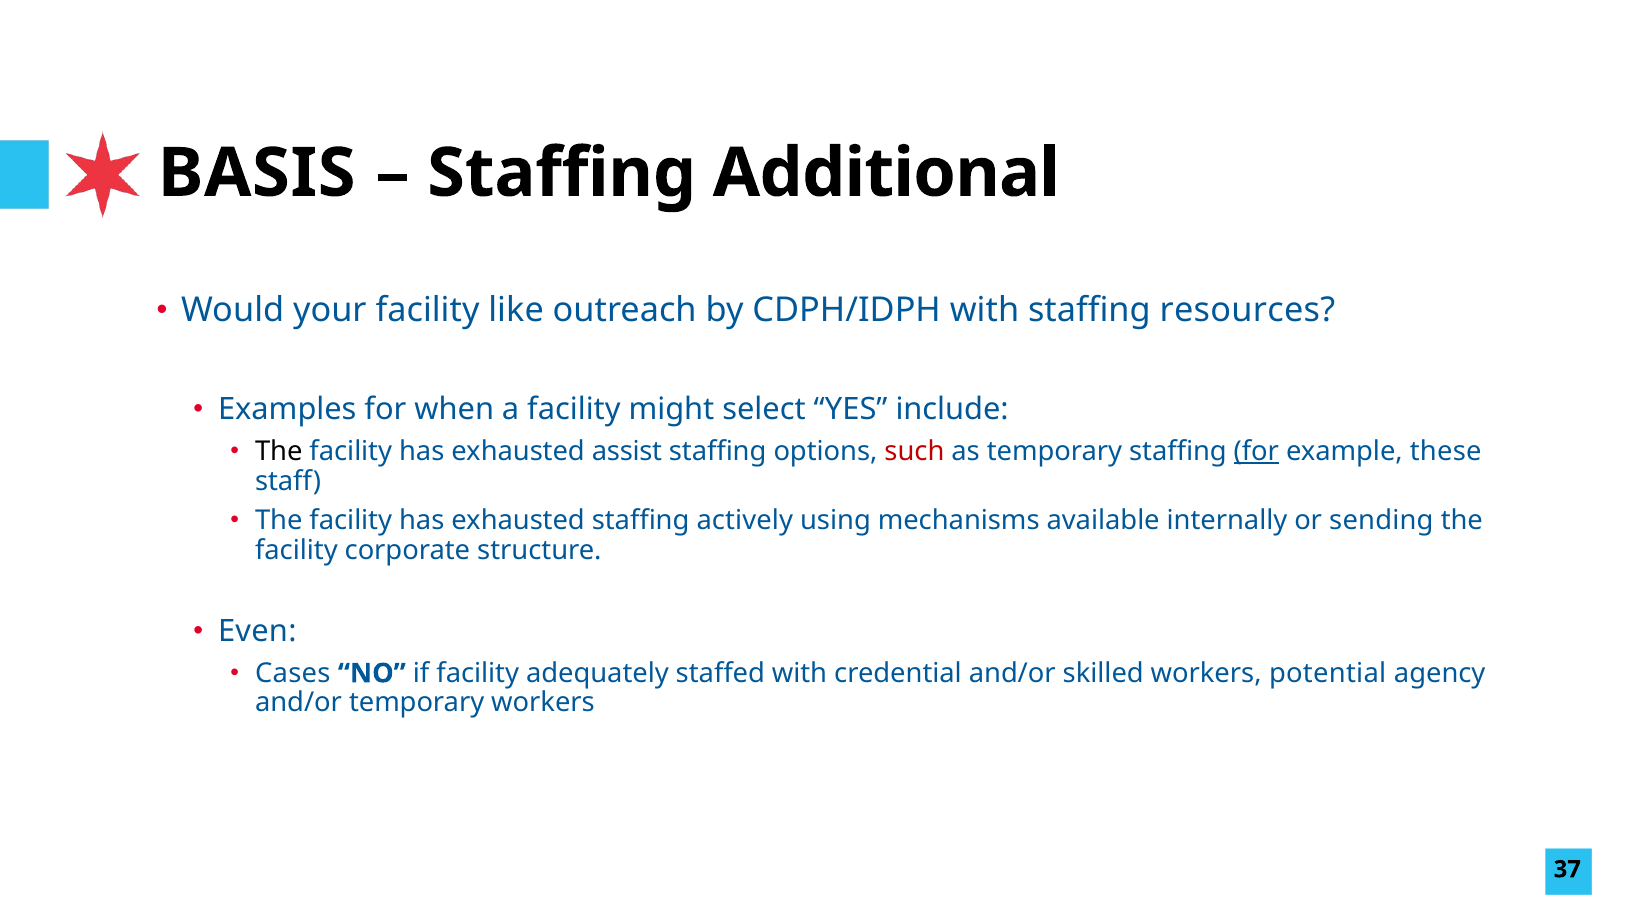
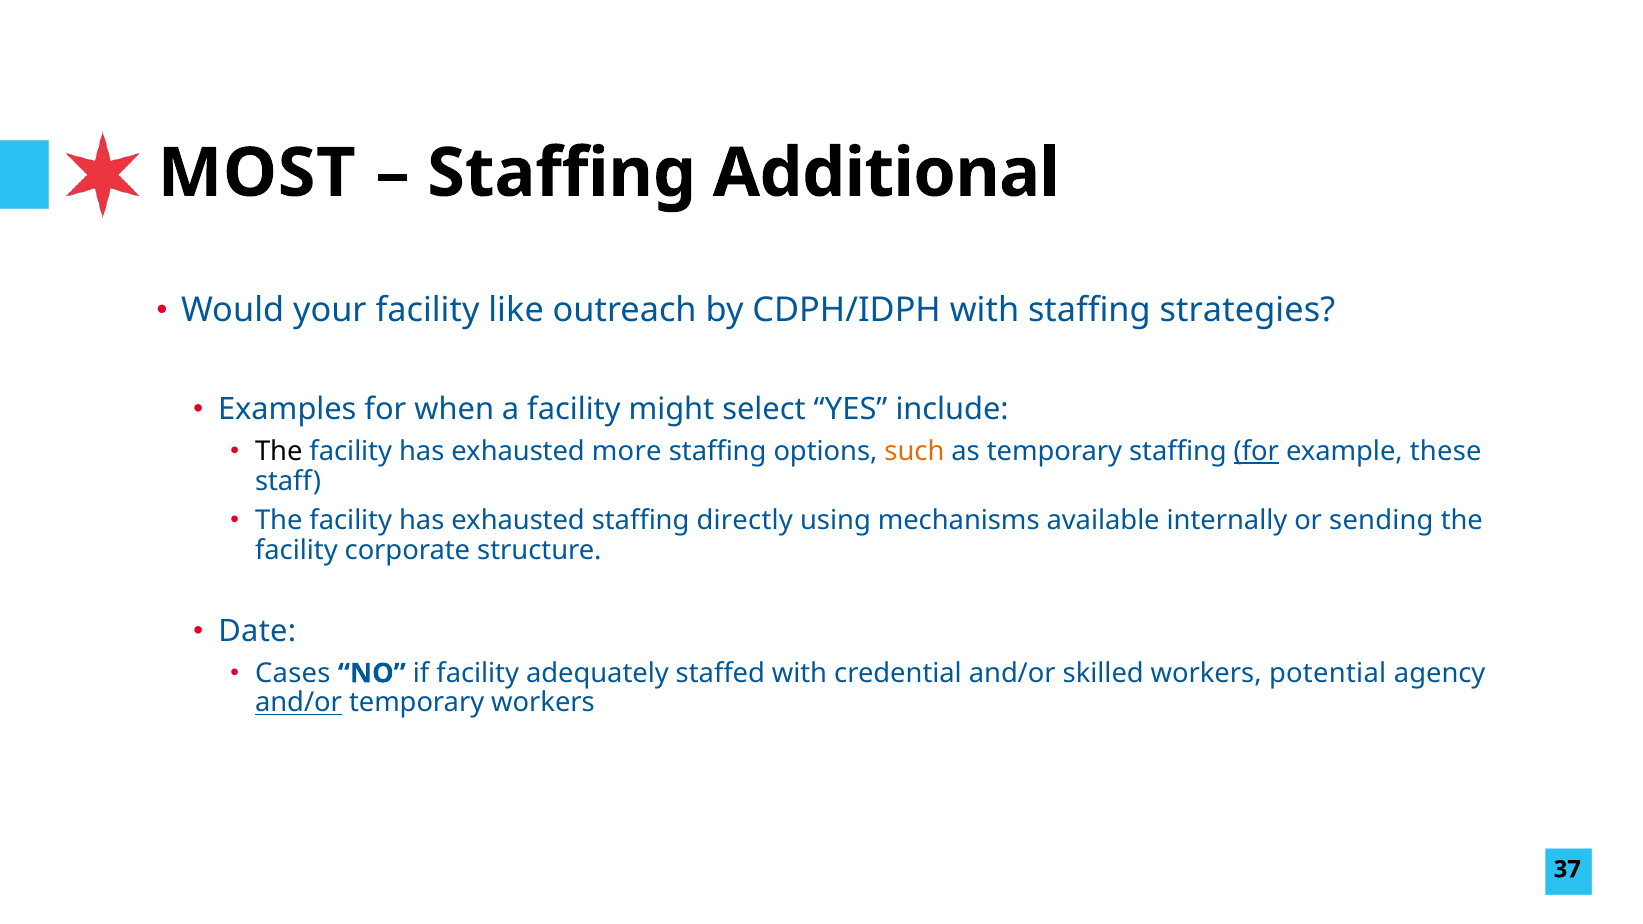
BASIS: BASIS -> MOST
resources: resources -> strategies
assist: assist -> more
such colour: red -> orange
actively: actively -> directly
Even: Even -> Date
and/or at (299, 703) underline: none -> present
